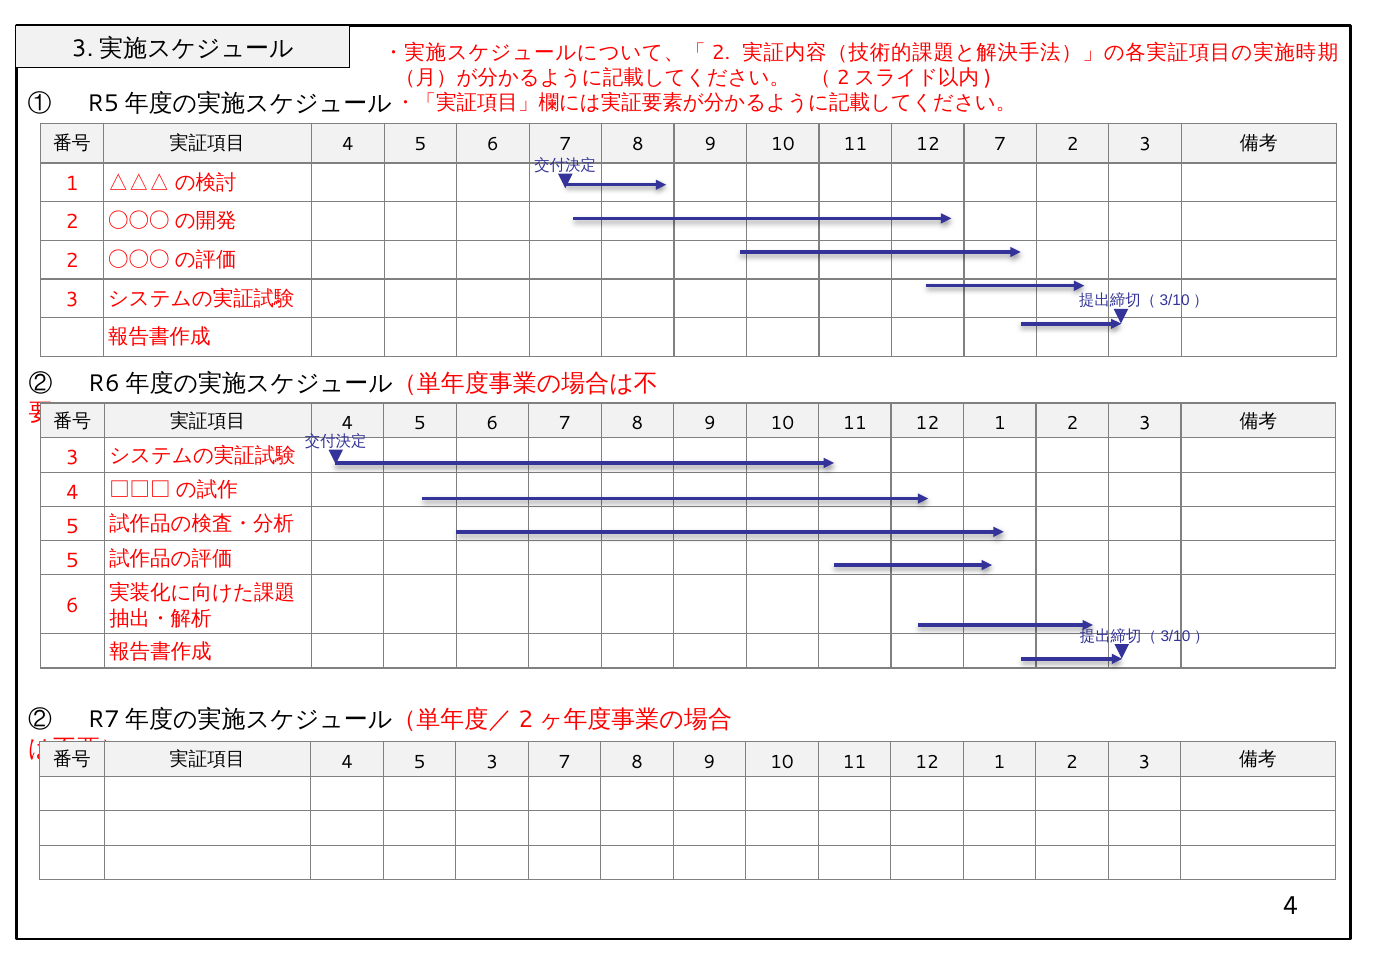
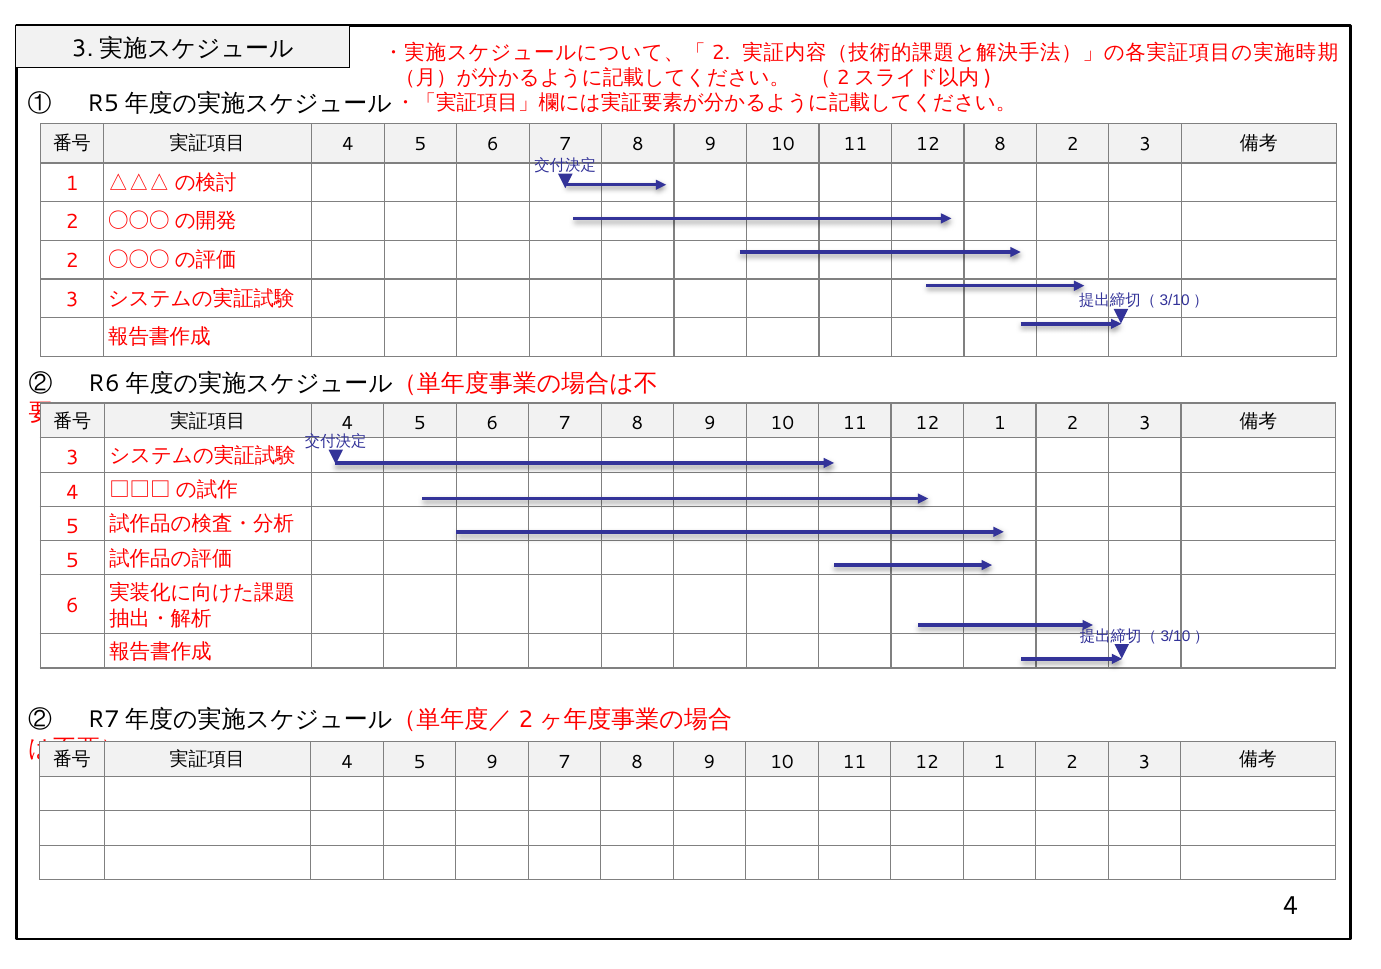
12 7: 7 -> 8
5 3: 3 -> 9
